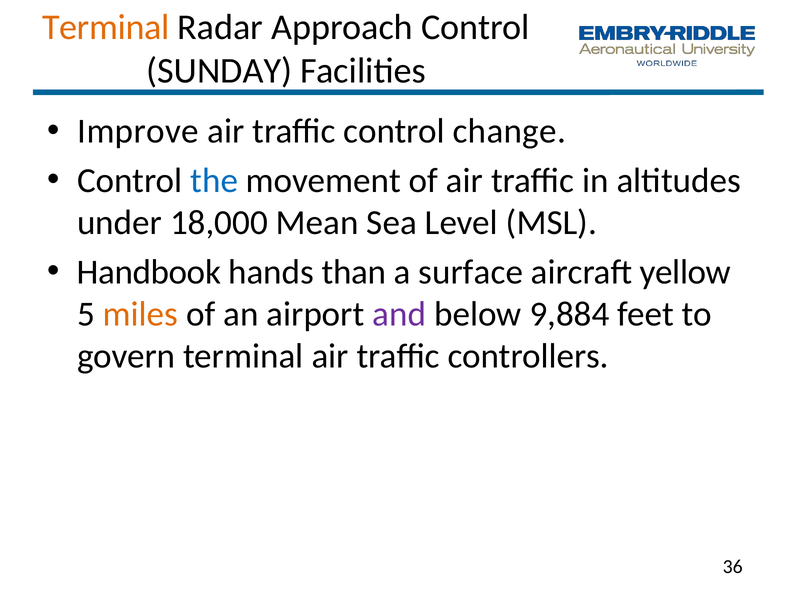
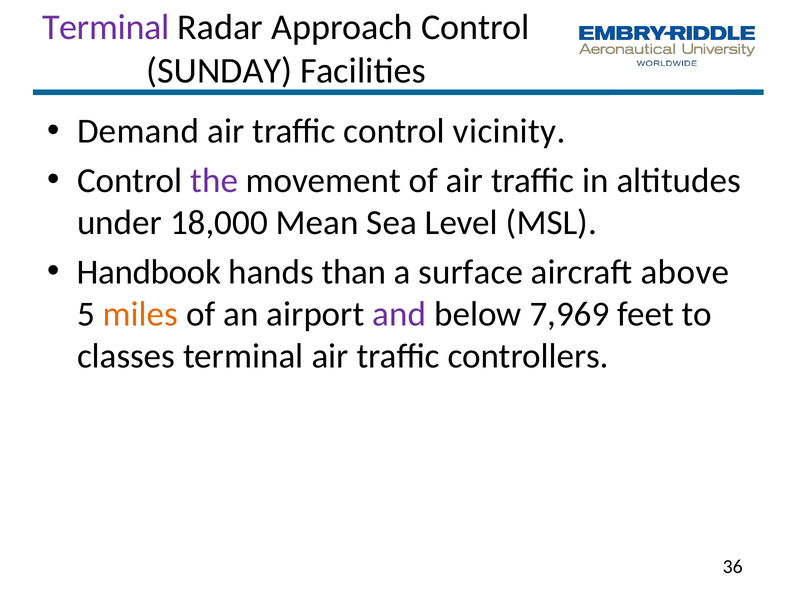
Terminal at (106, 27) colour: orange -> purple
Improve: Improve -> Demand
change: change -> vicinity
the colour: blue -> purple
yellow: yellow -> above
9,884: 9,884 -> 7,969
govern: govern -> classes
